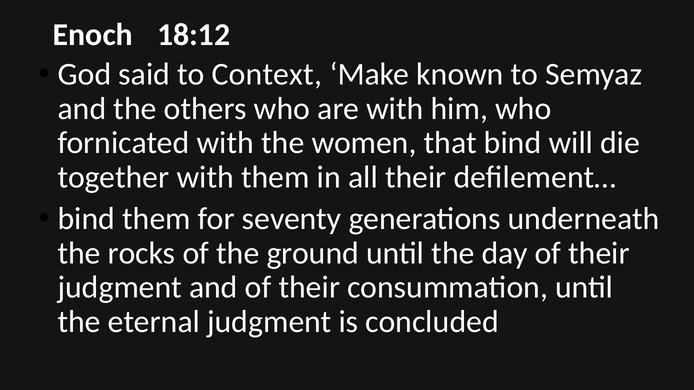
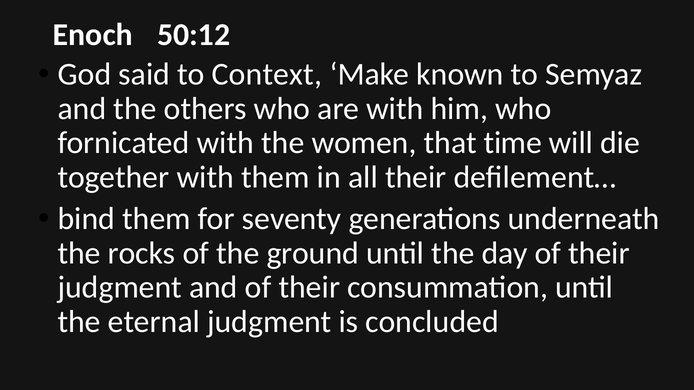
18:12: 18:12 -> 50:12
that bind: bind -> time
